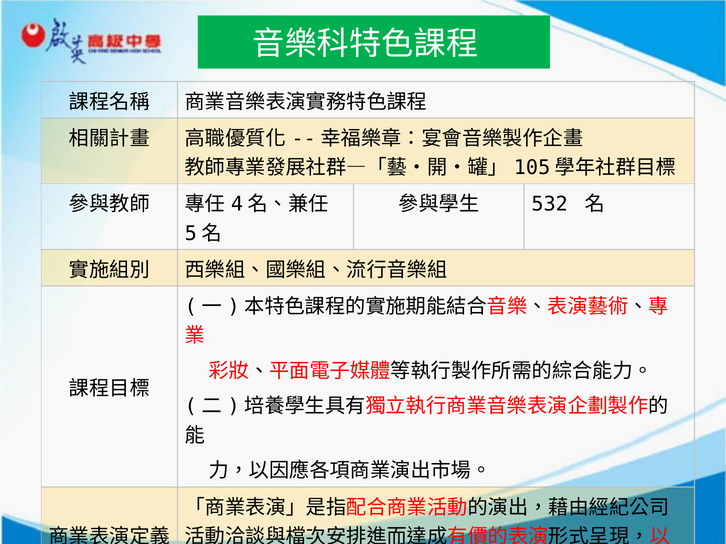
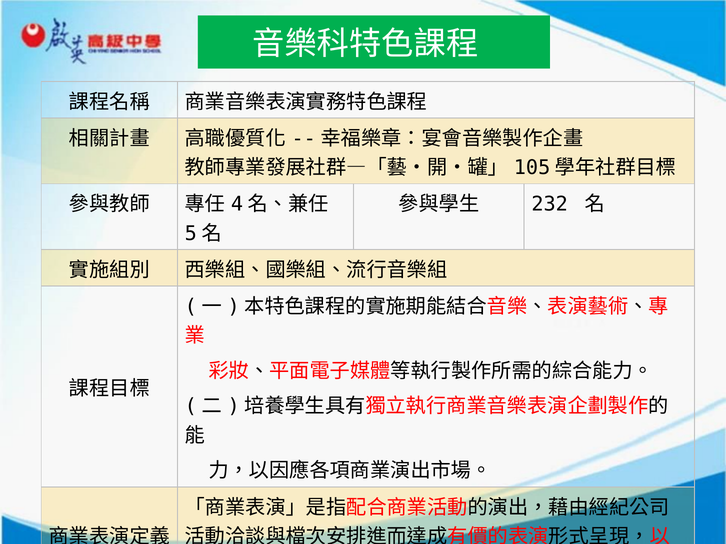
532: 532 -> 232
